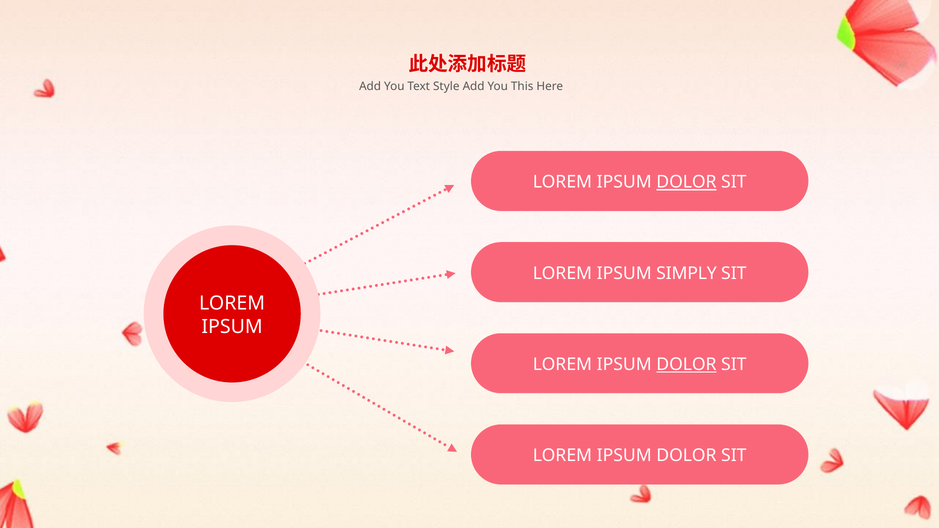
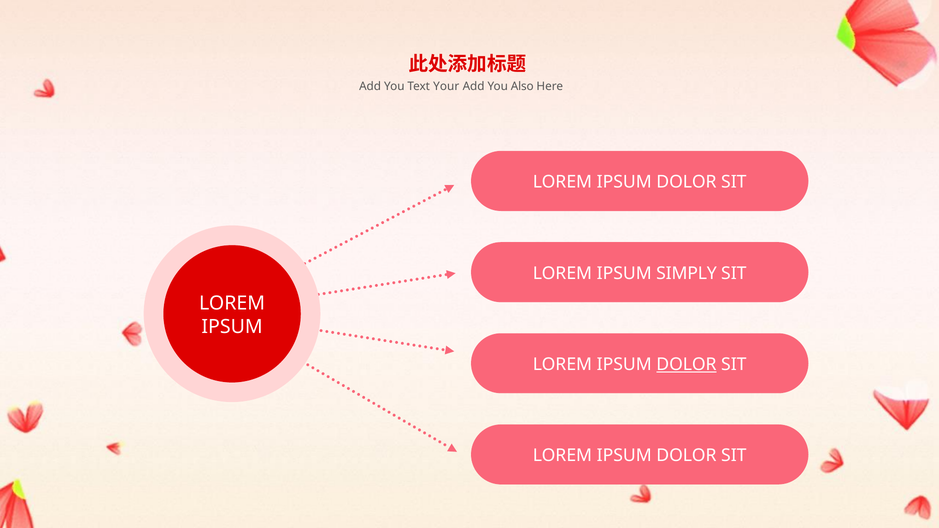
Style: Style -> Your
This: This -> Also
DOLOR at (686, 182) underline: present -> none
